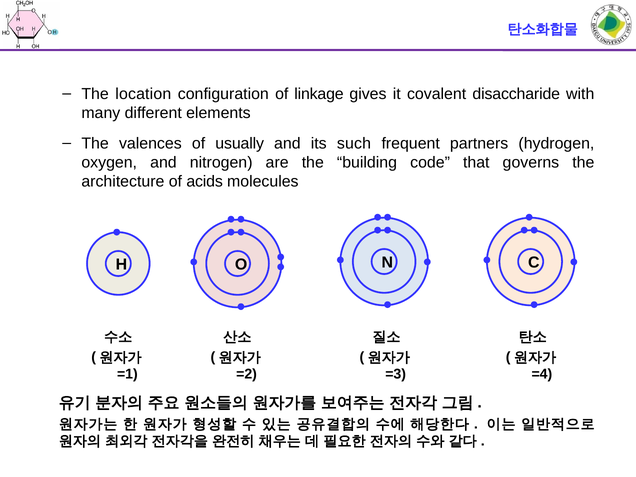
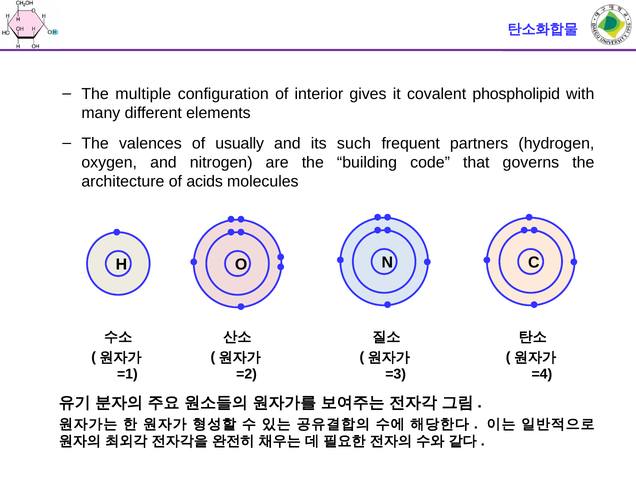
location: location -> multiple
linkage: linkage -> interior
disaccharide: disaccharide -> phospholipid
